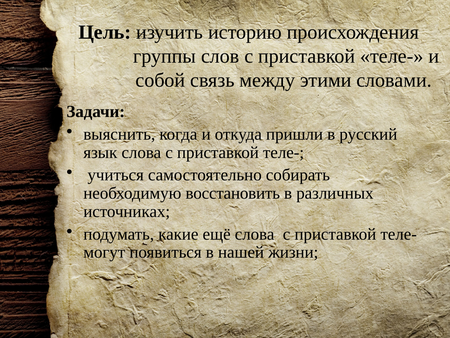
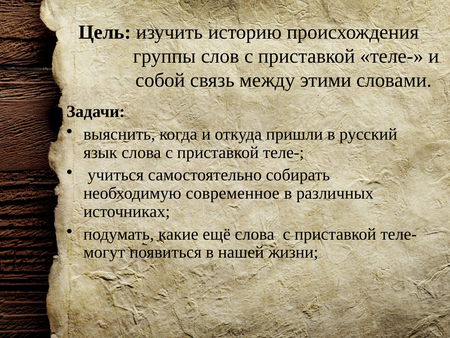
восстановить: восстановить -> современное
